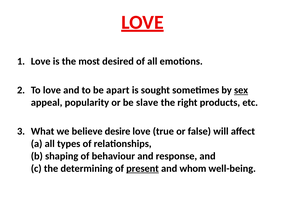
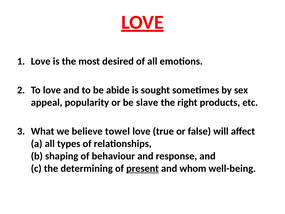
apart: apart -> abide
sex underline: present -> none
desire: desire -> towel
